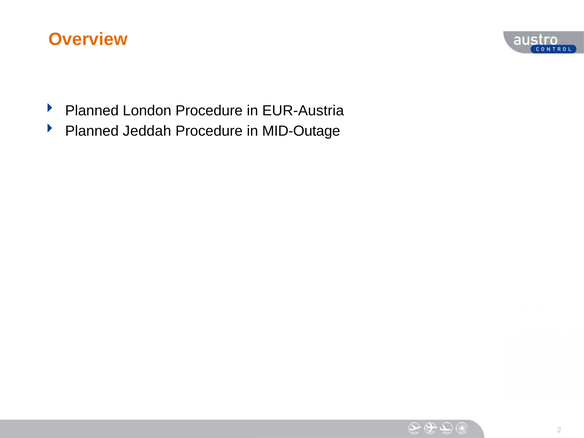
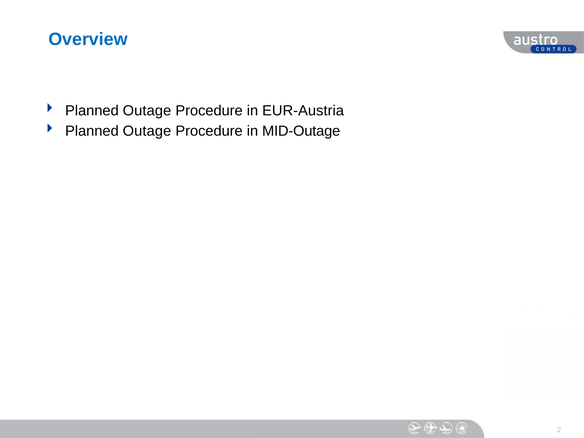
Overview colour: orange -> blue
London at (147, 111): London -> Outage
Jeddah at (147, 131): Jeddah -> Outage
